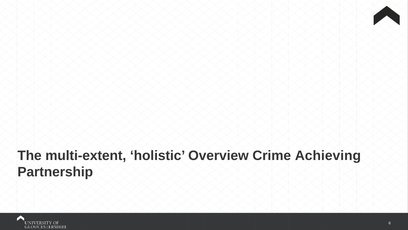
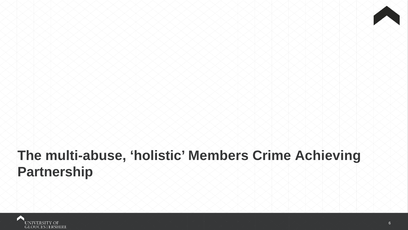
multi-extent: multi-extent -> multi-abuse
Overview: Overview -> Members
